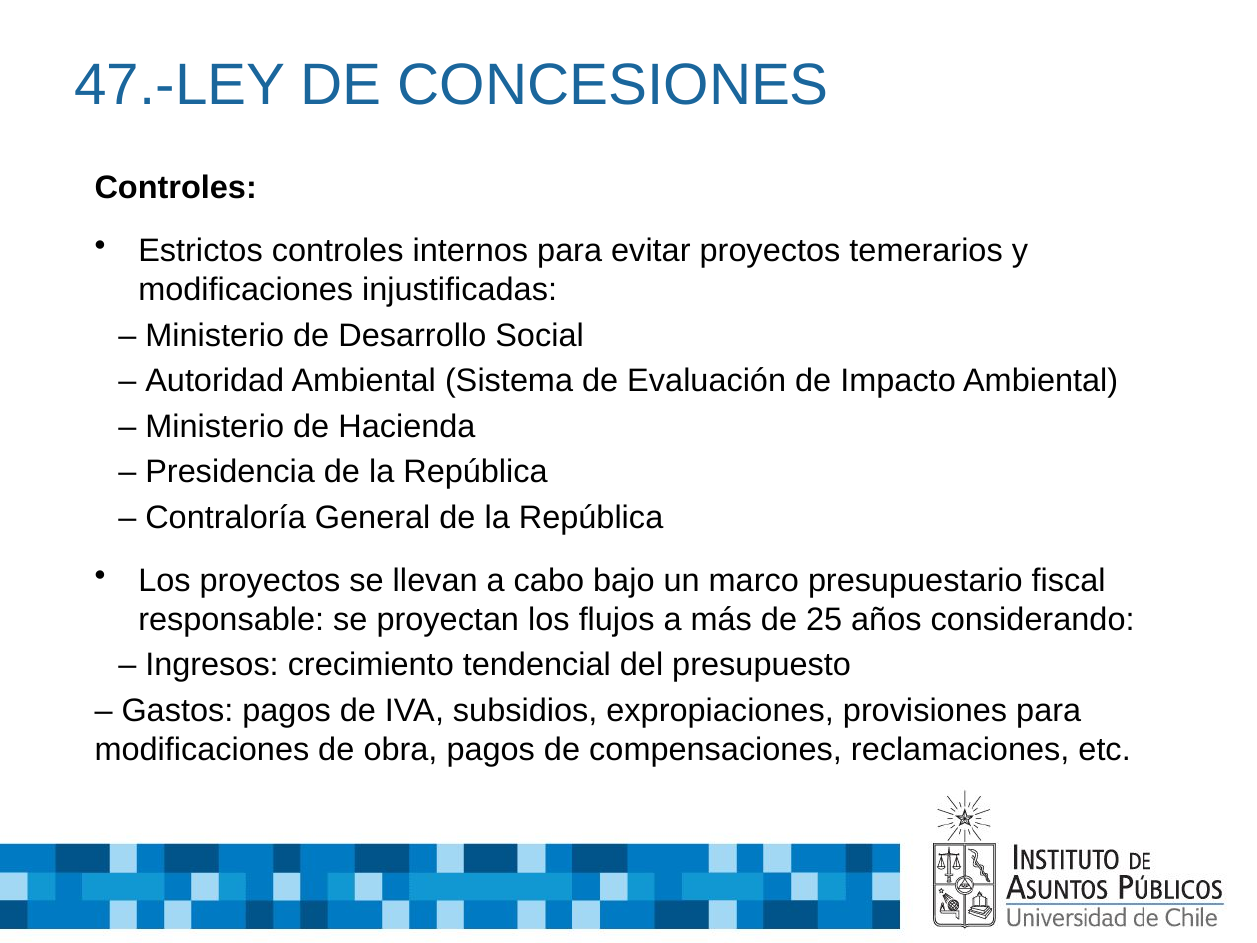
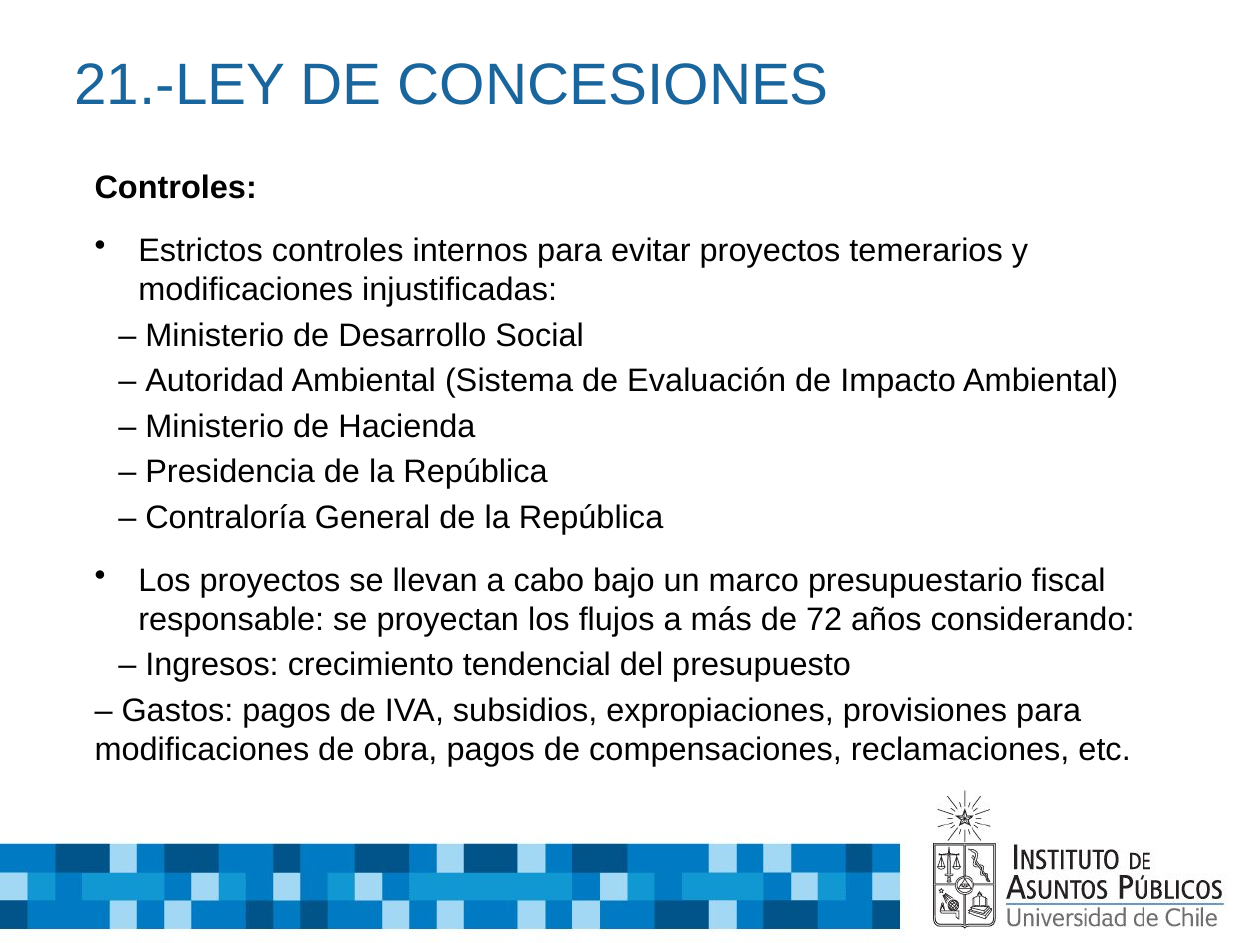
47.-LEY: 47.-LEY -> 21.-LEY
25: 25 -> 72
